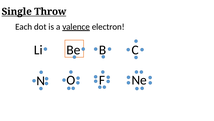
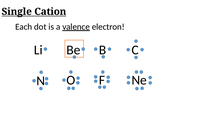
Throw: Throw -> Cation
